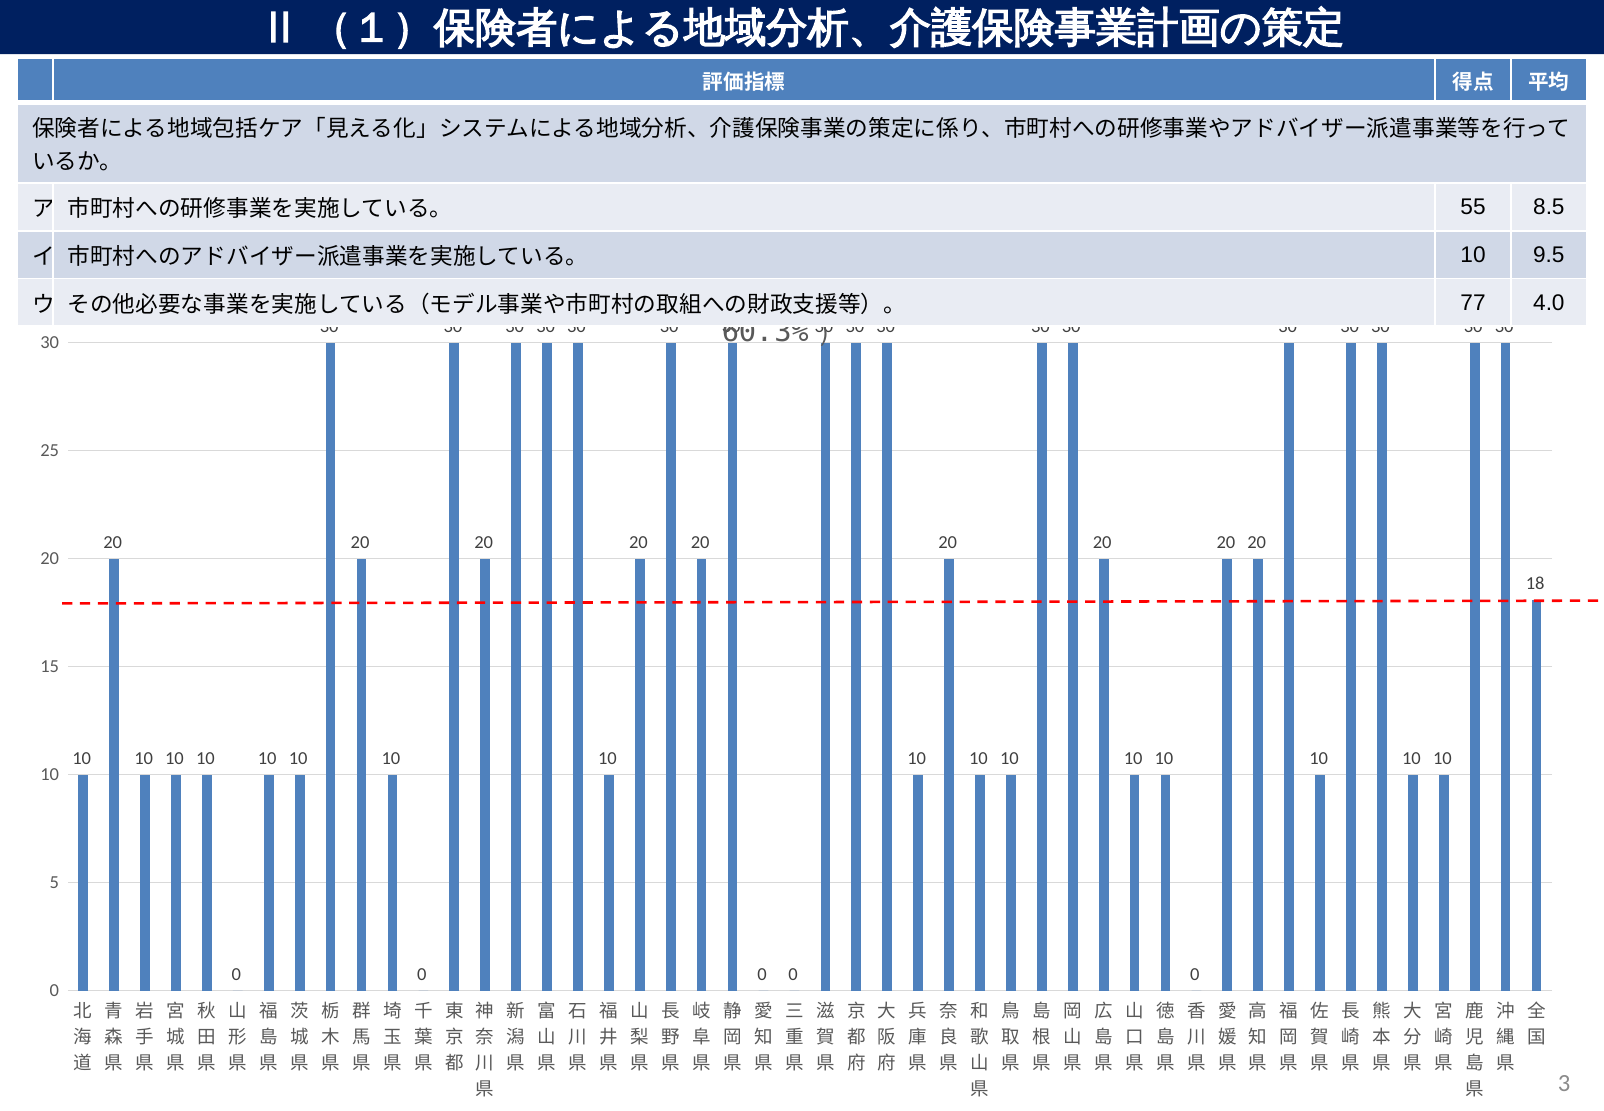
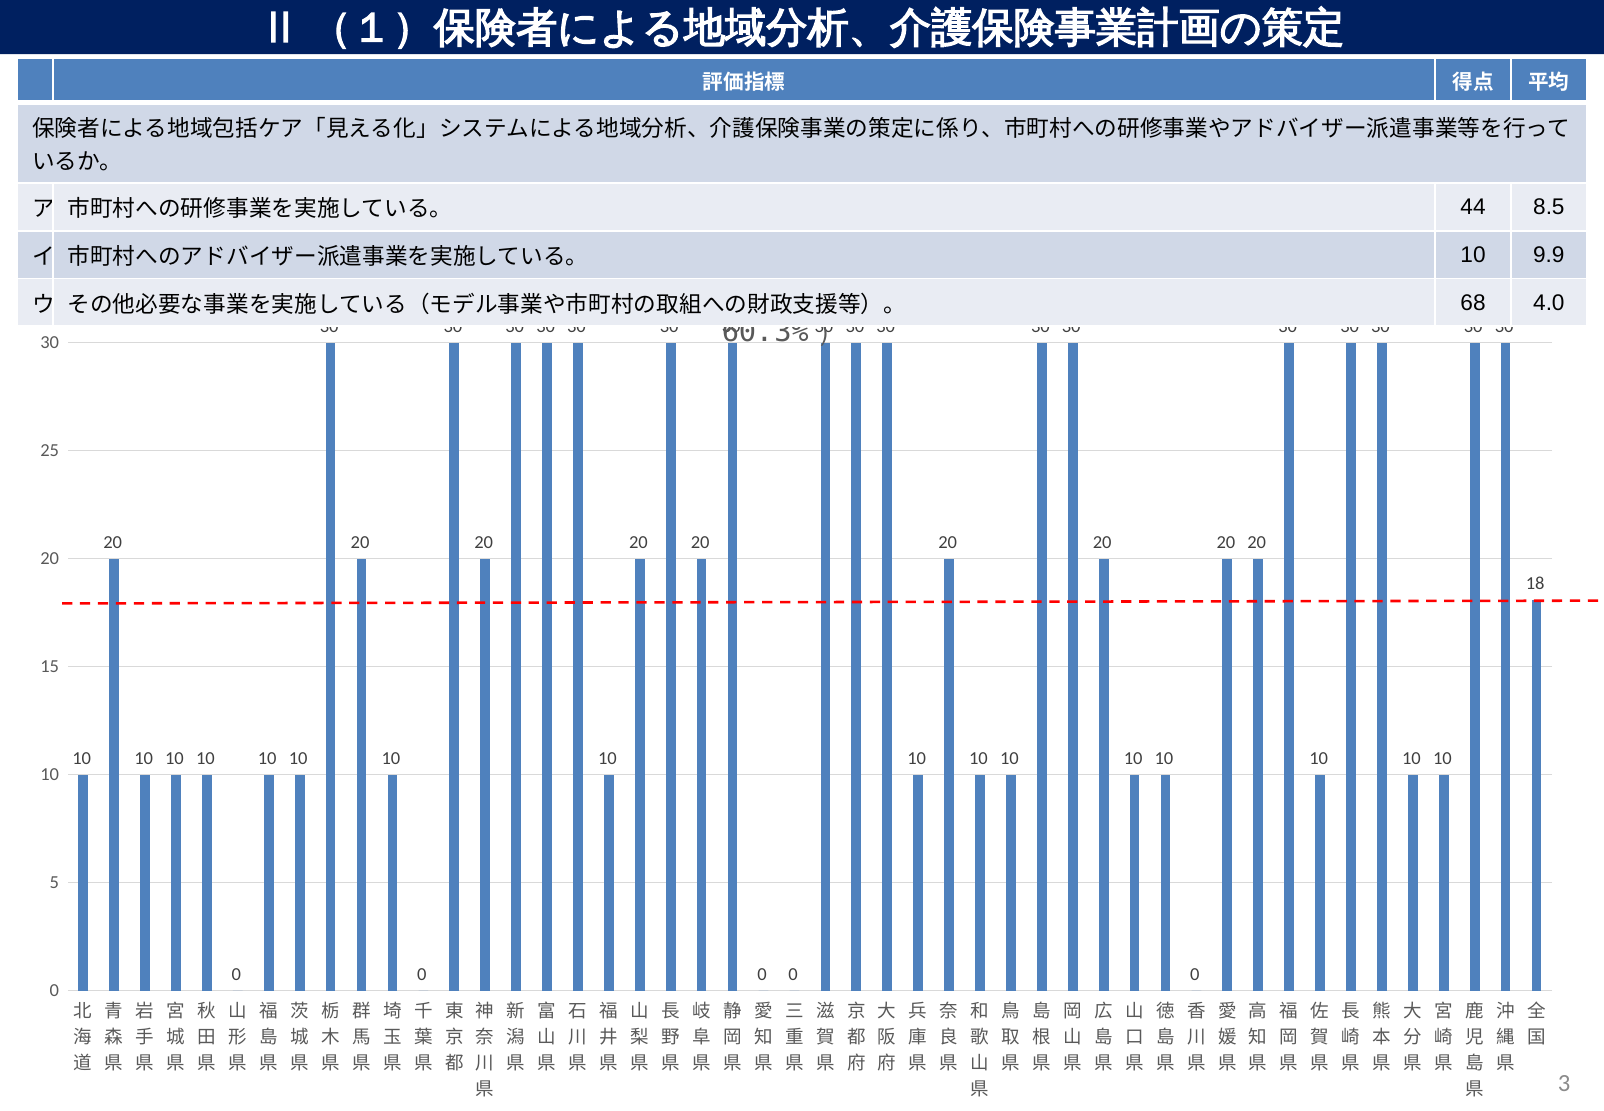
55: 55 -> 44
9.5: 9.5 -> 9.9
77: 77 -> 68
